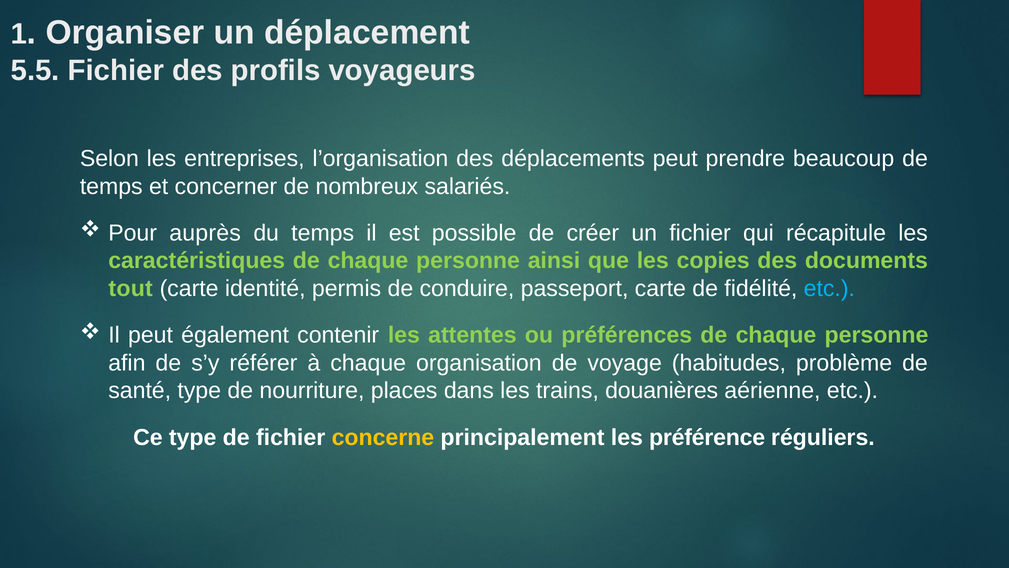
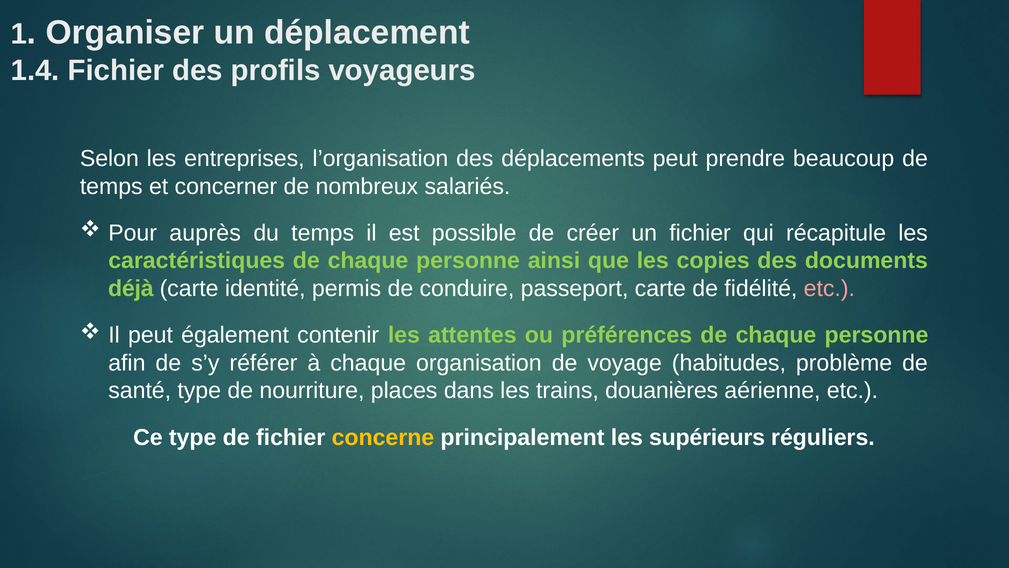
5.5: 5.5 -> 1.4
tout: tout -> déjà
etc at (829, 288) colour: light blue -> pink
préférence: préférence -> supérieurs
